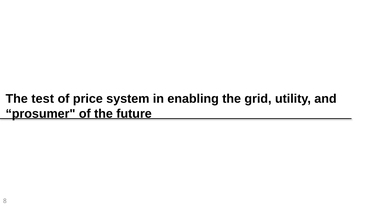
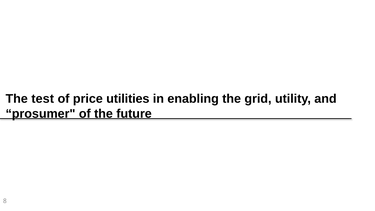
system: system -> utilities
